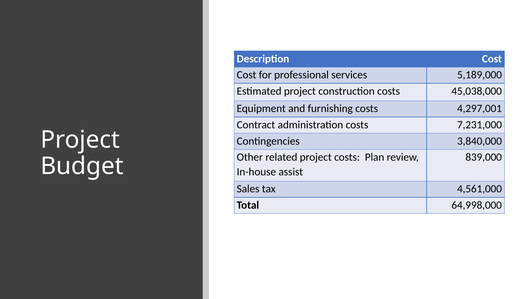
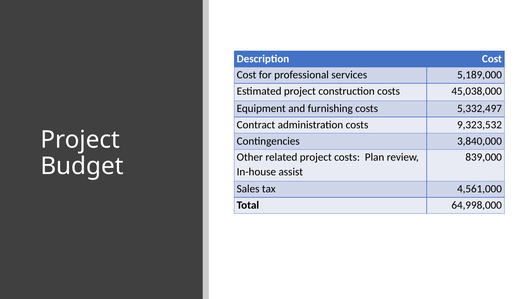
4,297,001: 4,297,001 -> 5,332,497
7,231,000: 7,231,000 -> 9,323,532
